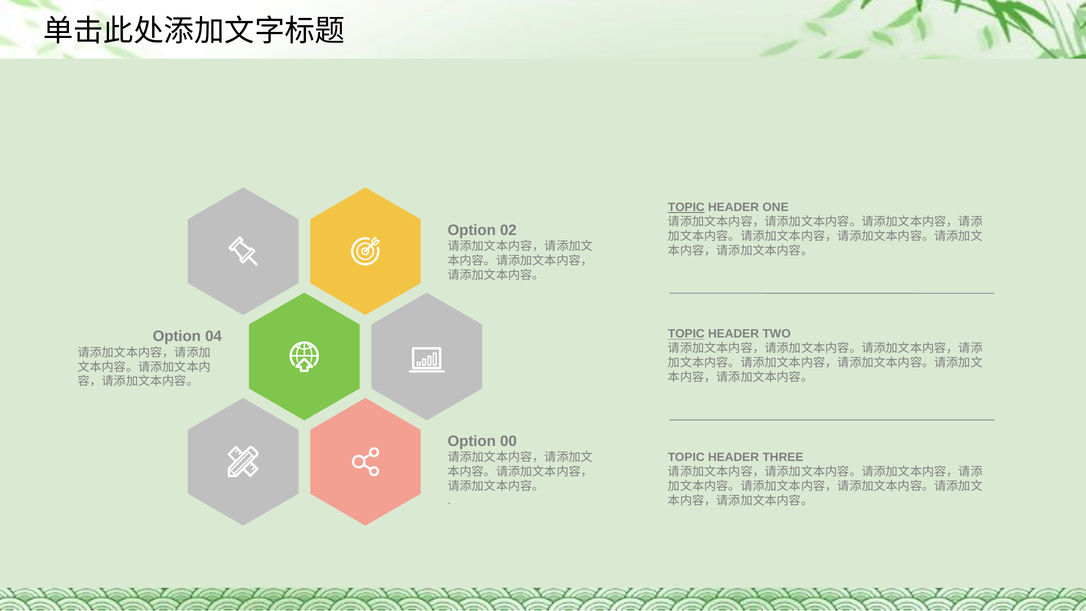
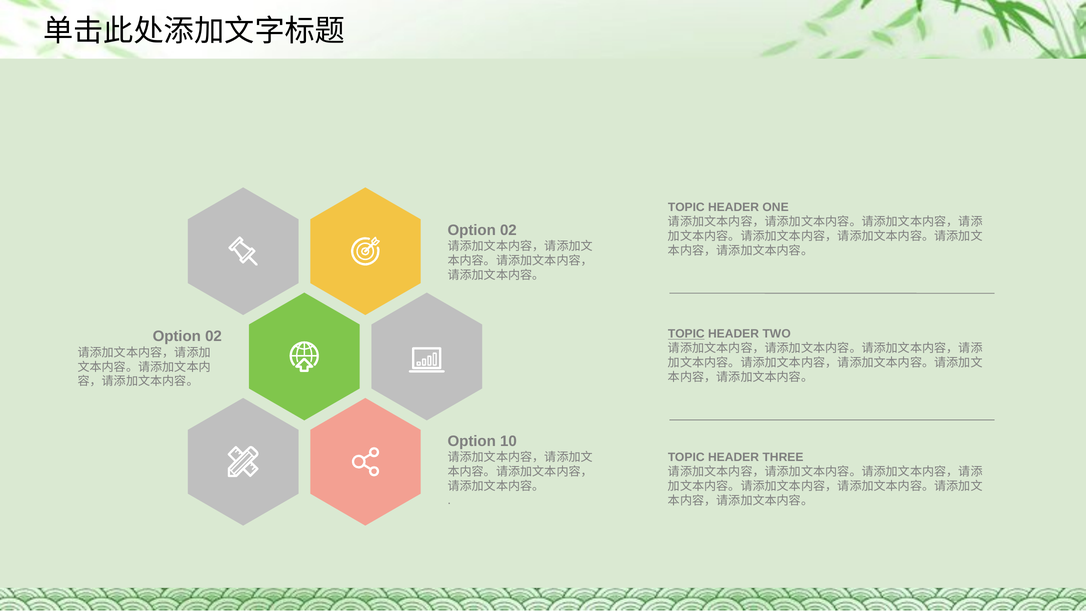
TOPIC at (686, 207) underline: present -> none
04 at (214, 336): 04 -> 02
00: 00 -> 10
